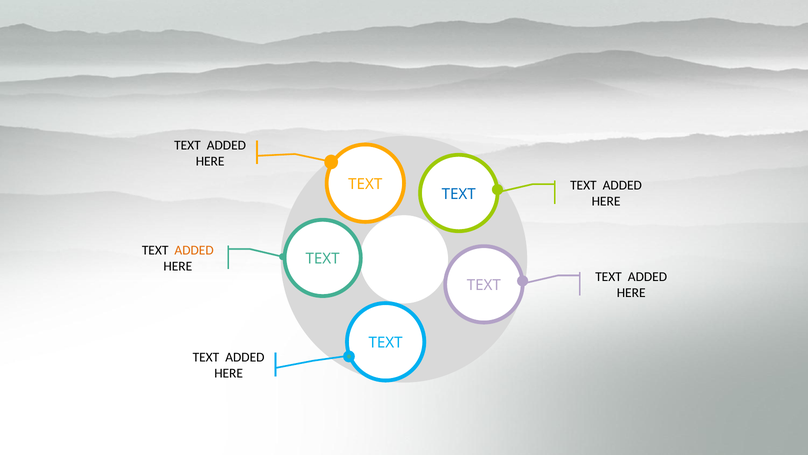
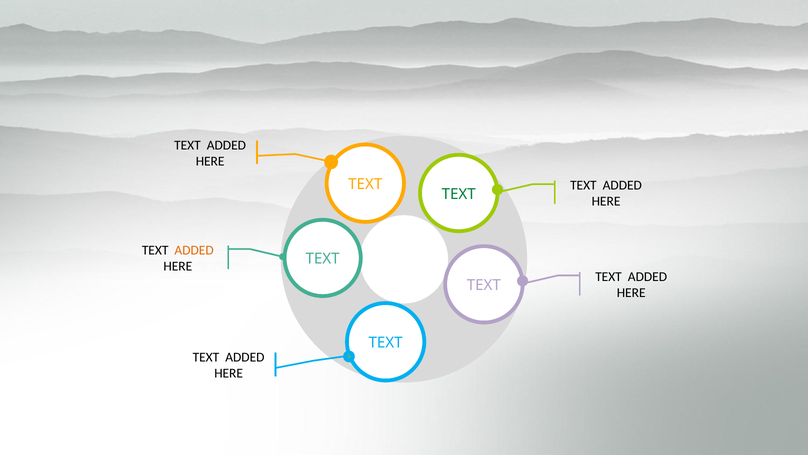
TEXT at (459, 194) colour: blue -> green
